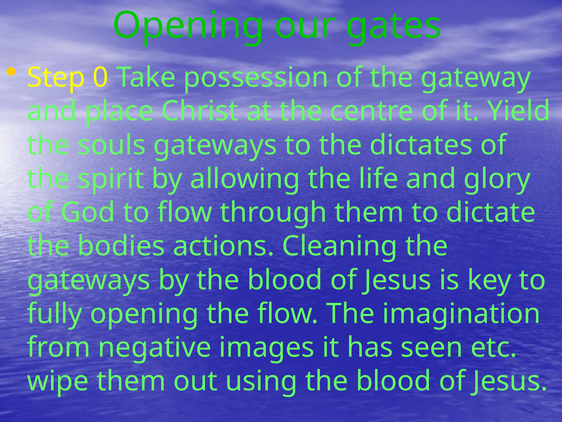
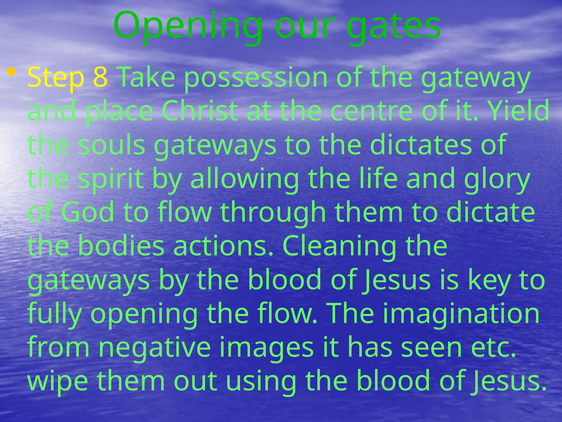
0: 0 -> 8
